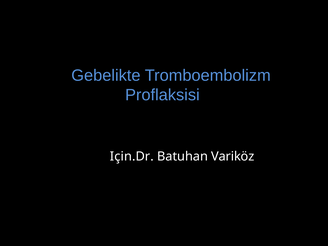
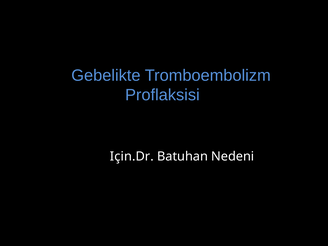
Variköz: Variköz -> Nedeni
